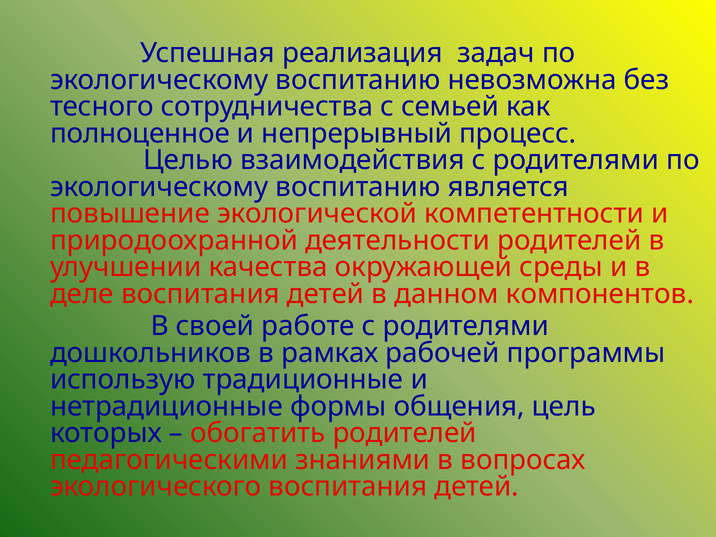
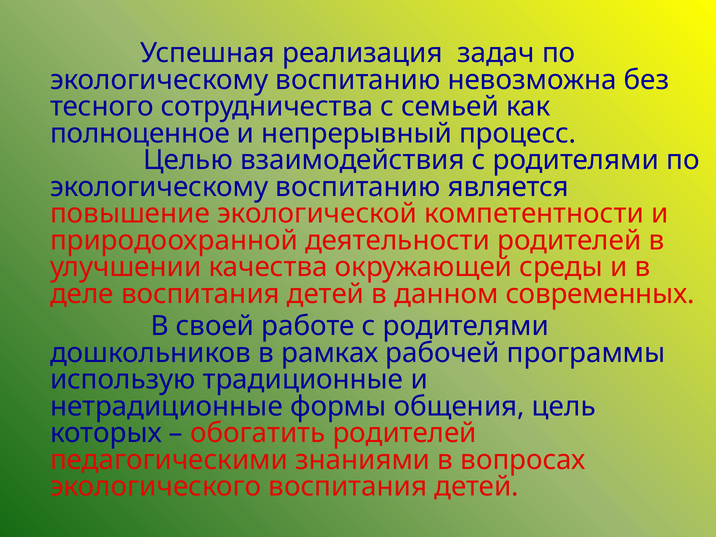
компонентов: компонентов -> современных
